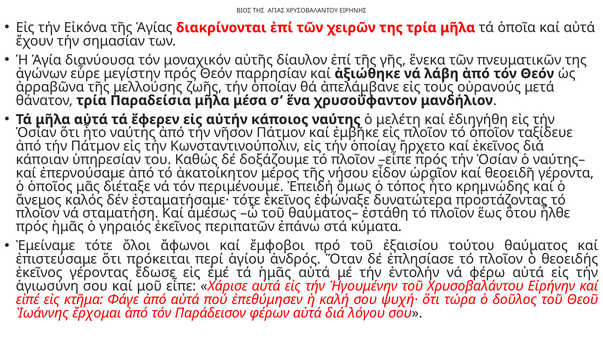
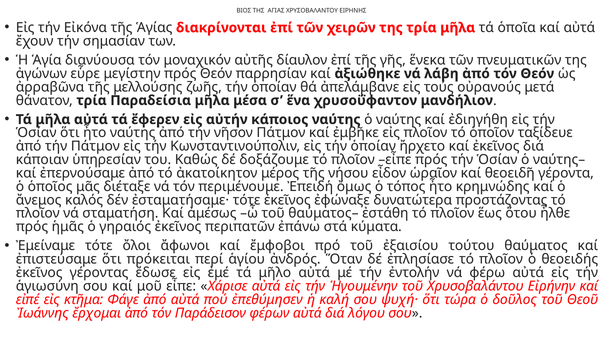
ὁ μελέτη: μελέτη -> ναύτης
τά ἡμᾶς: ἡμᾶς -> μῆλο
